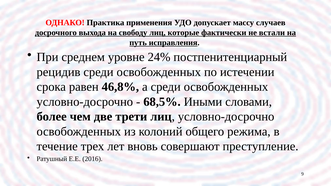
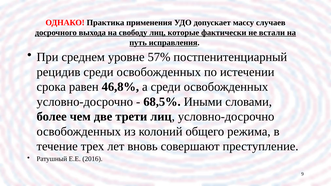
24%: 24% -> 57%
